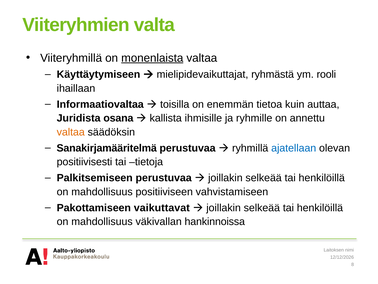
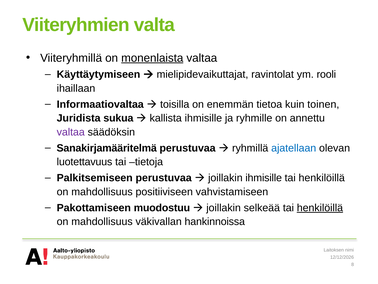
ryhmästä: ryhmästä -> ravintolat
auttaa: auttaa -> toinen
osana: osana -> sukua
valtaa at (71, 132) colour: orange -> purple
positiivisesti: positiivisesti -> luotettavuus
selkeää at (264, 178): selkeää -> ihmisille
vaikuttavat: vaikuttavat -> muodostuu
henkilöillä at (320, 207) underline: none -> present
